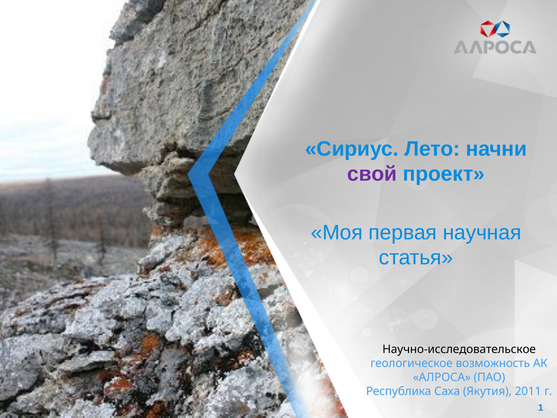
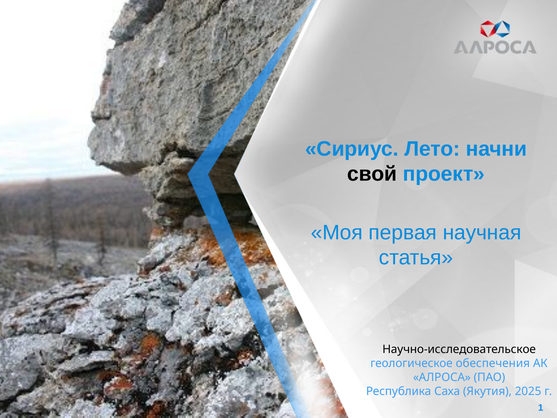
свой colour: purple -> black
возможность: возможность -> обеспечения
2011: 2011 -> 2025
